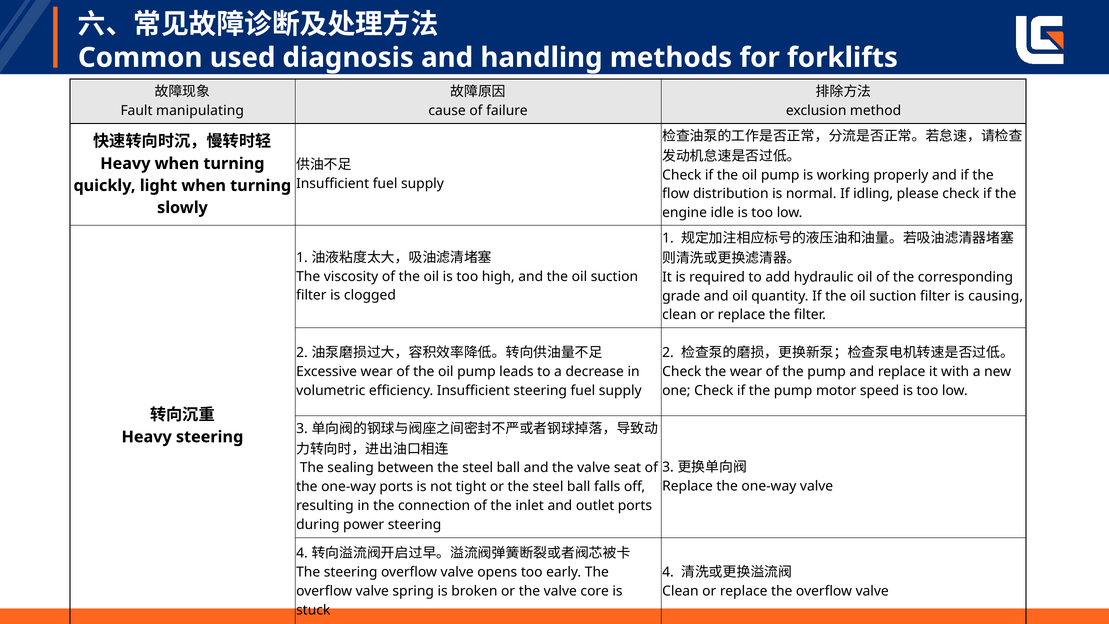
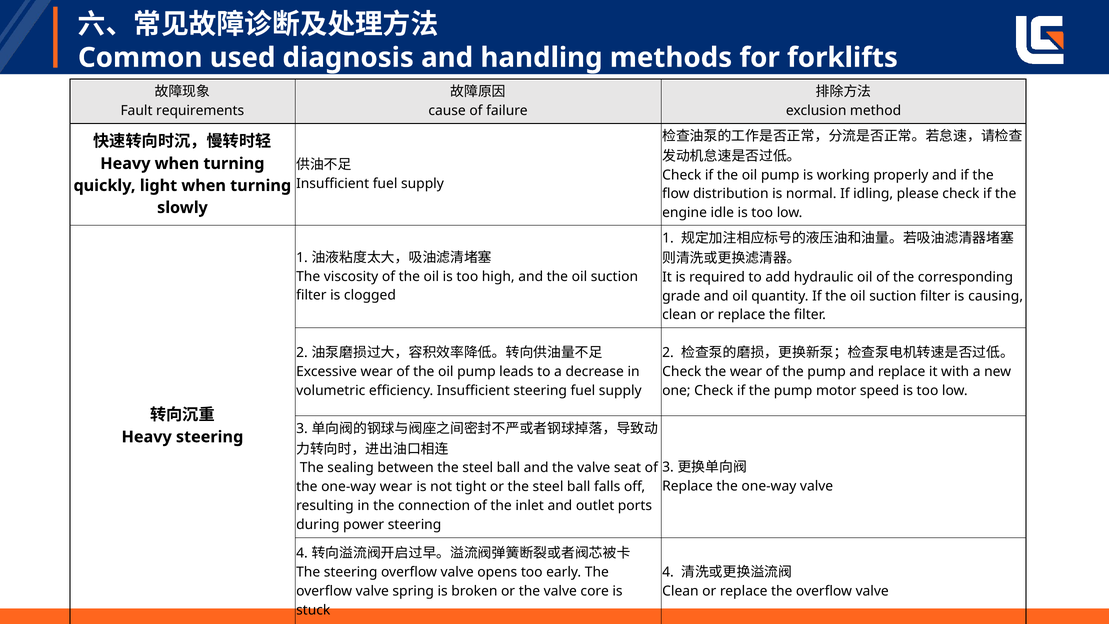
manipulating: manipulating -> requirements
one-way ports: ports -> wear
